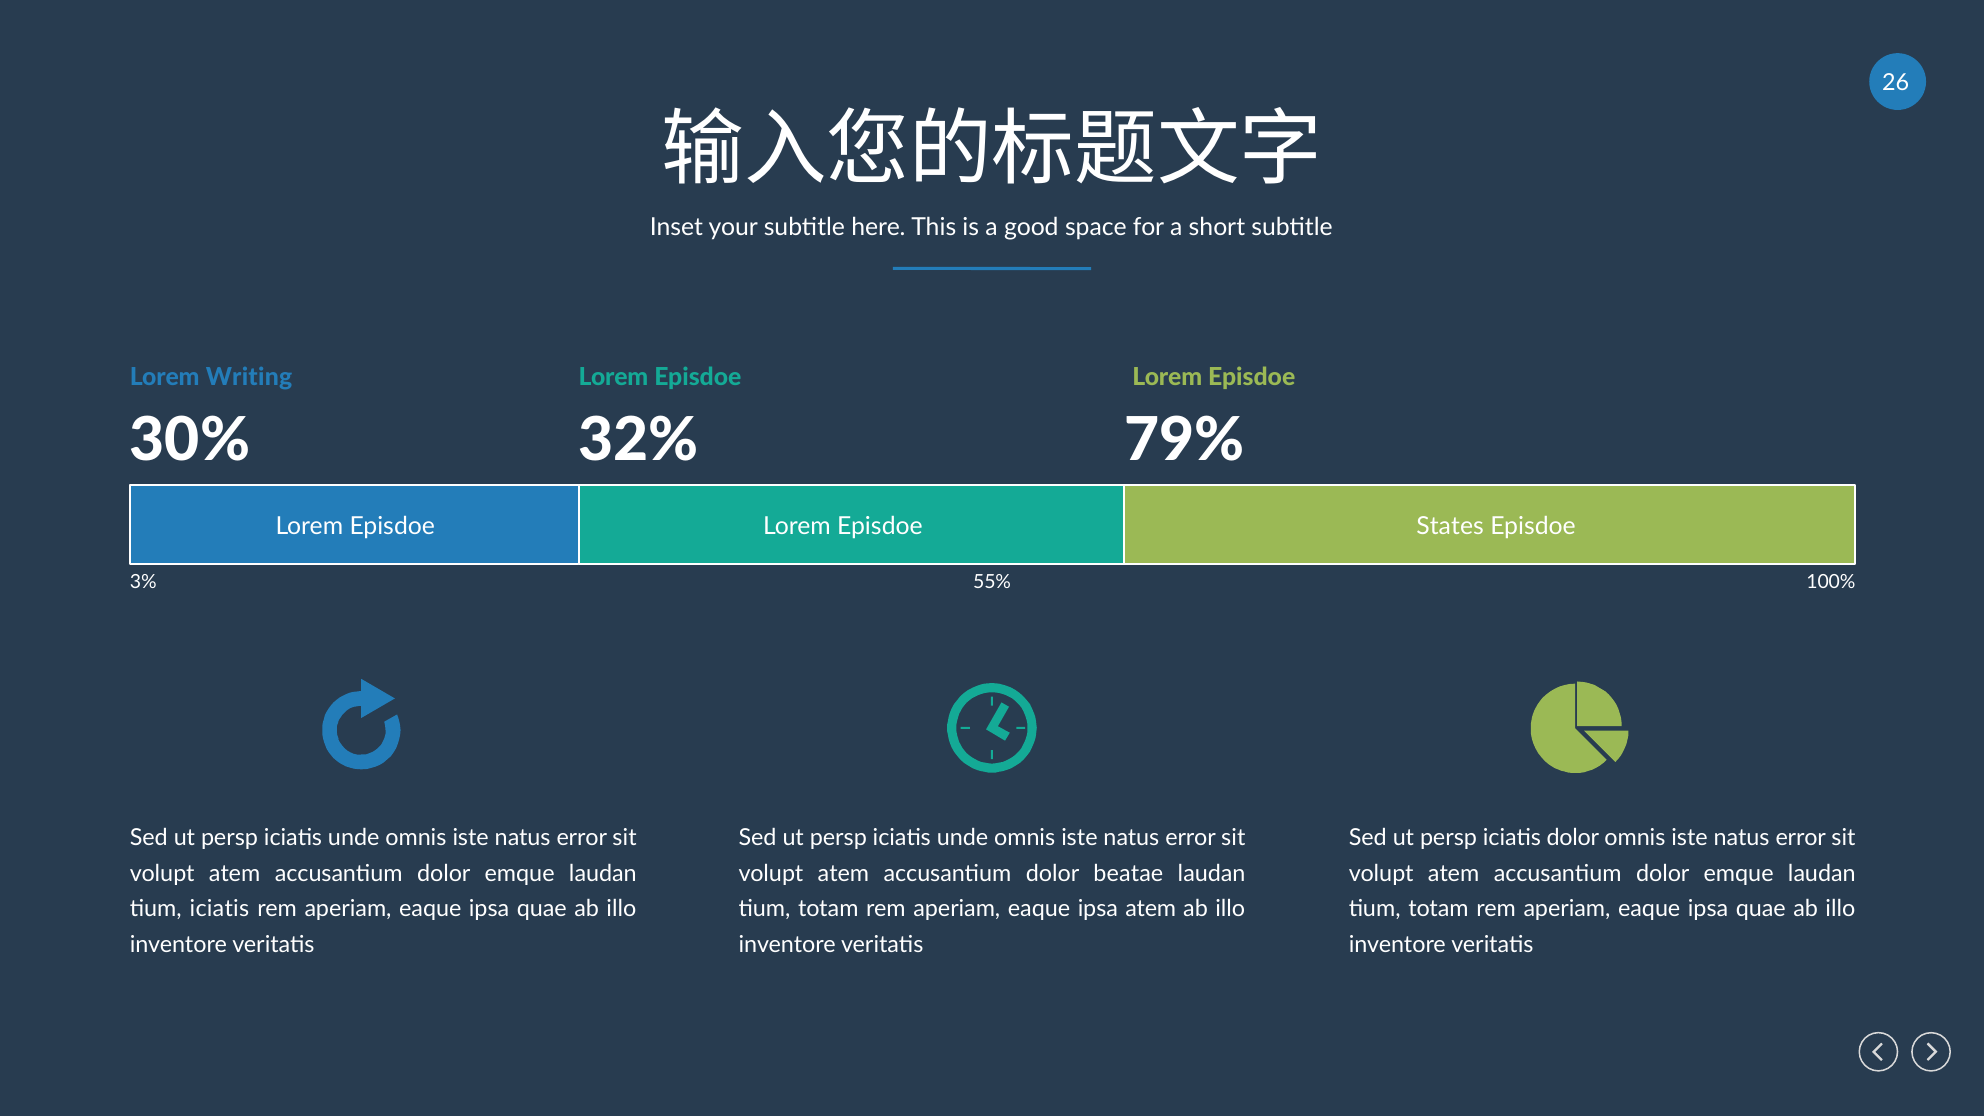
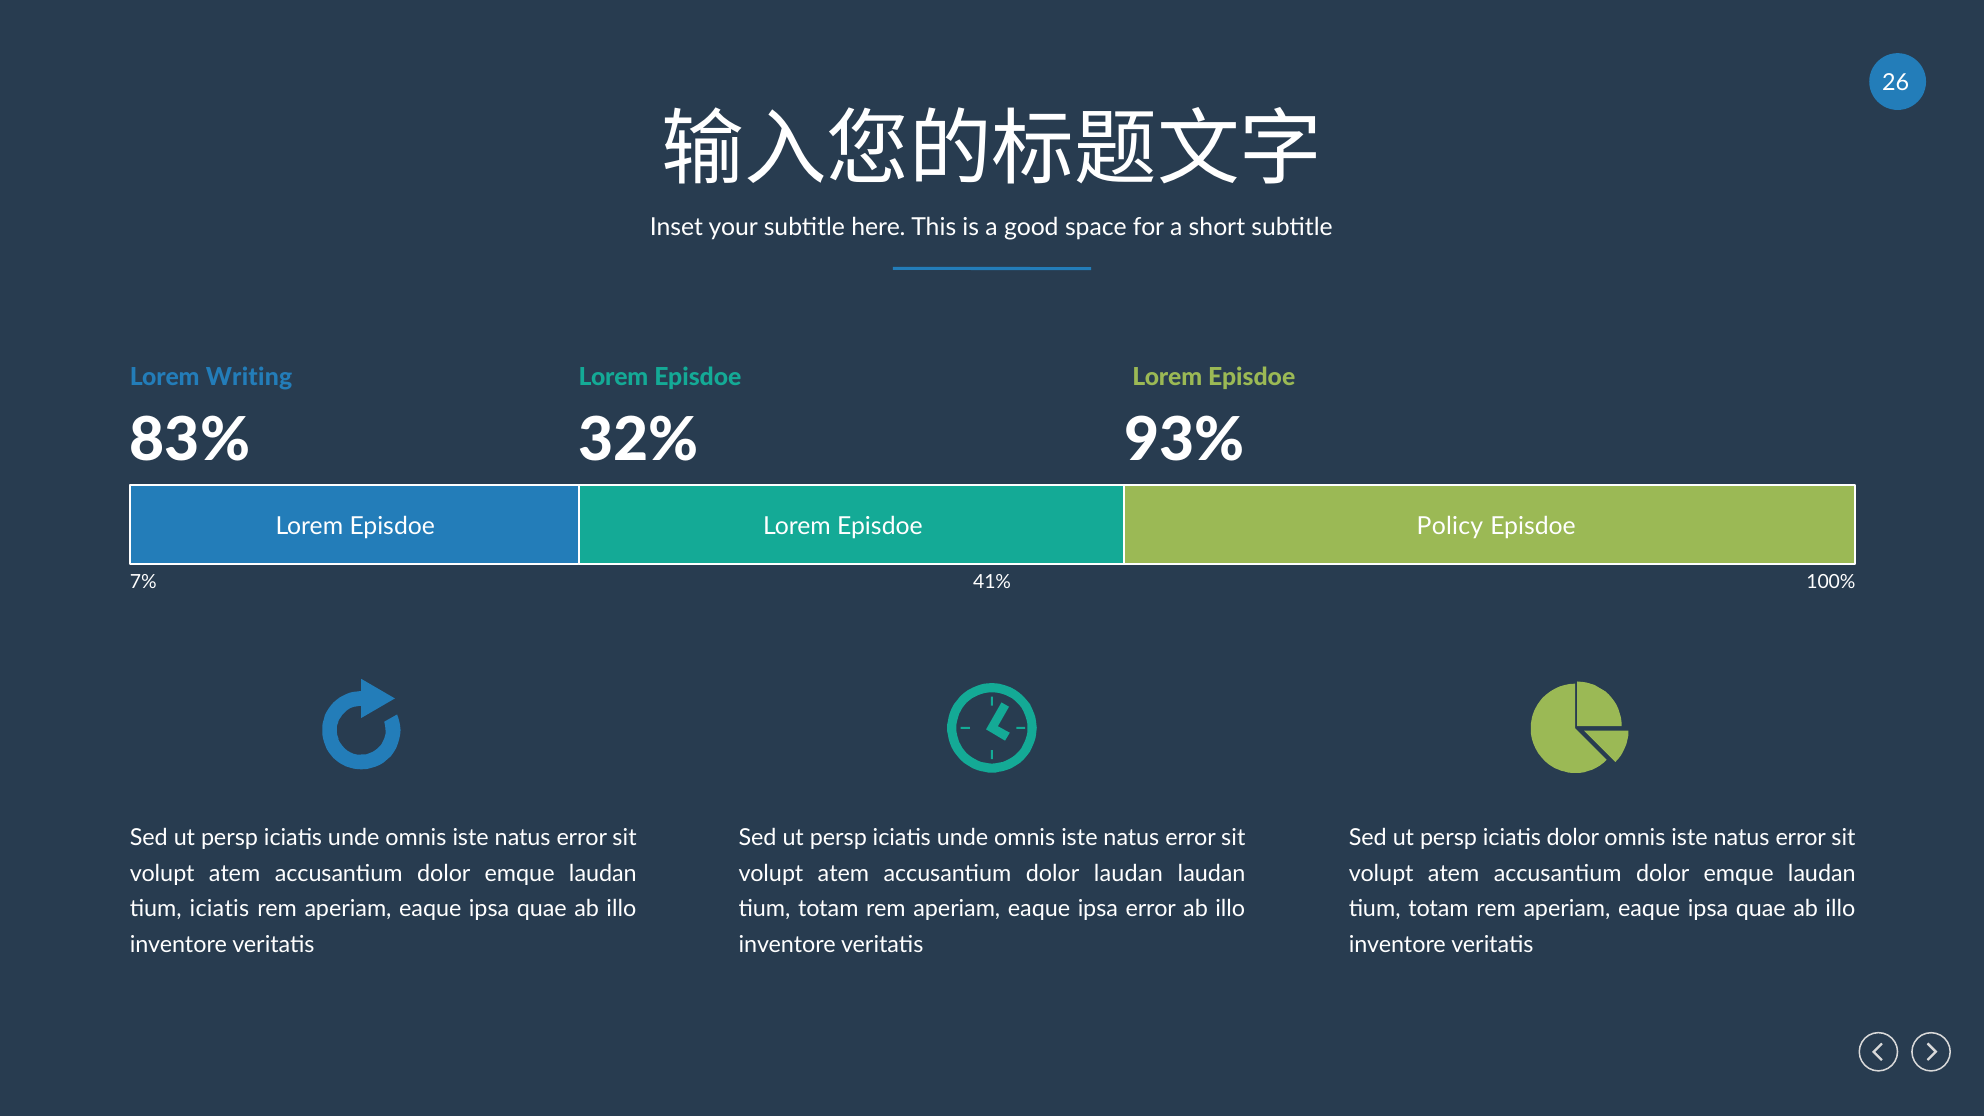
30%: 30% -> 83%
79%: 79% -> 93%
States: States -> Policy
3%: 3% -> 7%
55%: 55% -> 41%
dolor beatae: beatae -> laudan
ipsa atem: atem -> error
